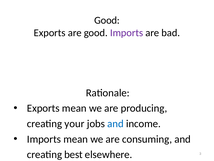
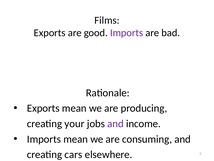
Good at (107, 20): Good -> Films
and at (115, 123) colour: blue -> purple
best: best -> cars
